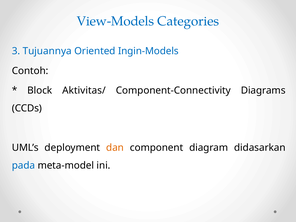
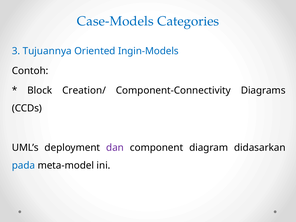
View-Models: View-Models -> Case-Models
Aktivitas/: Aktivitas/ -> Creation/
dan colour: orange -> purple
